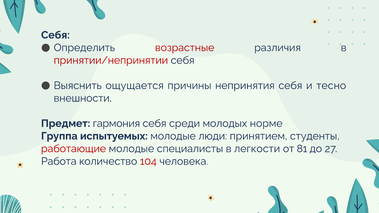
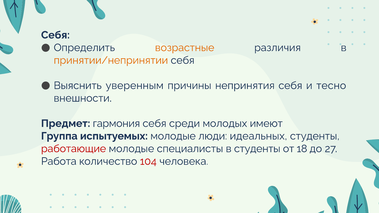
возрастные colour: red -> orange
принятии/непринятии colour: red -> orange
ощущается: ощущается -> уверенным
норме: норме -> имеют
принятием: принятием -> идеальных
в легкости: легкости -> студенты
81: 81 -> 18
